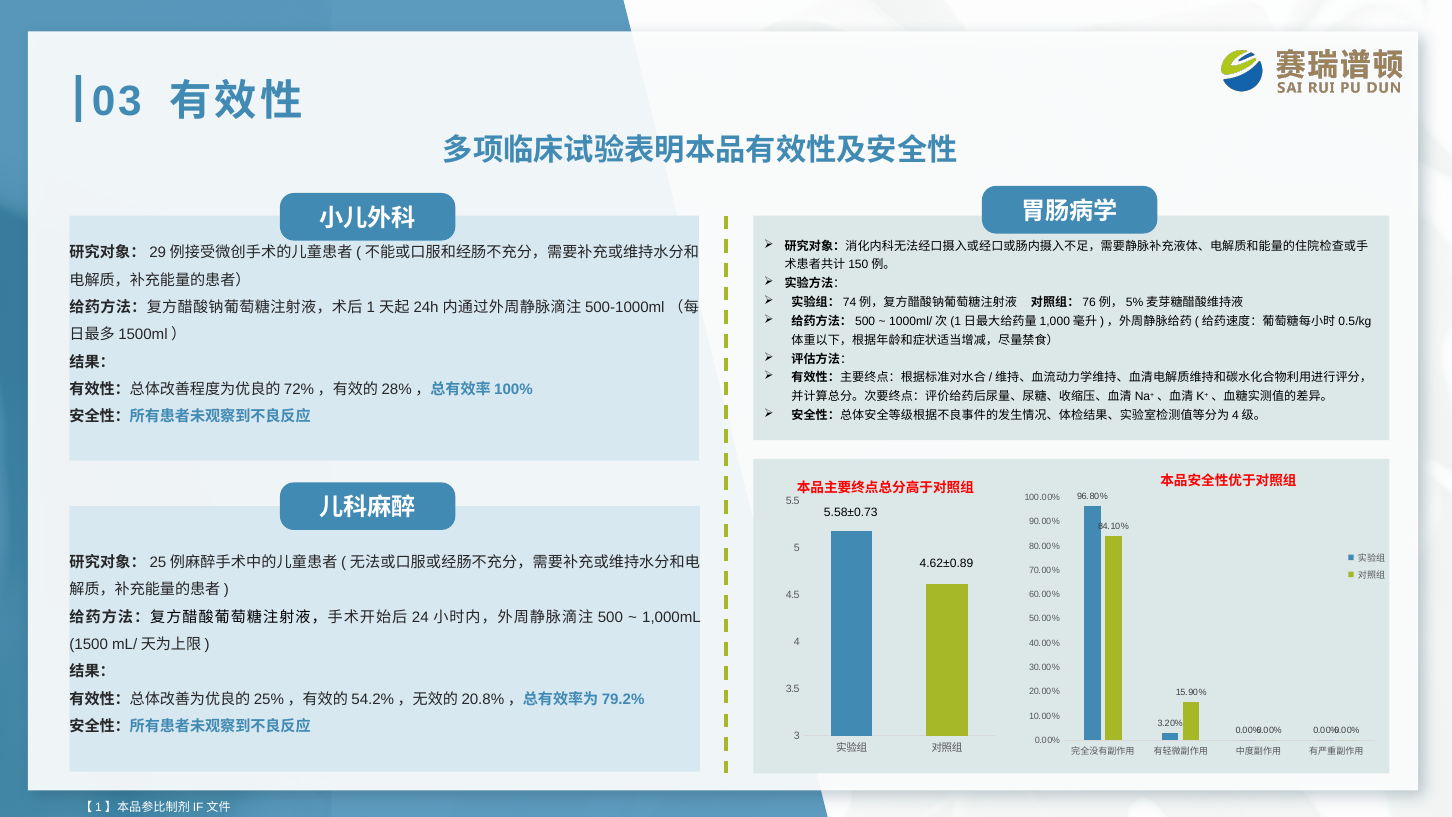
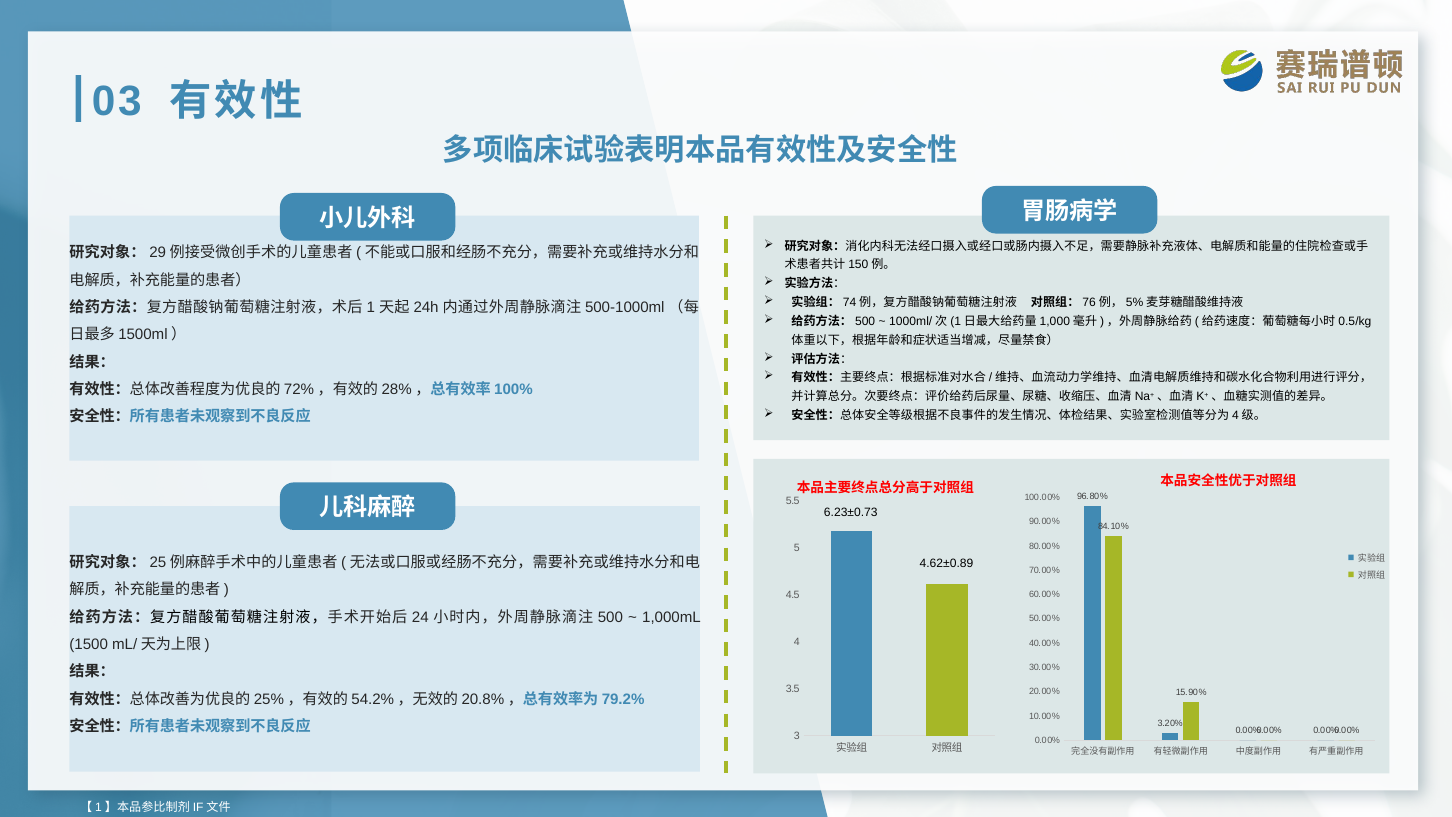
5.58±0.73: 5.58±0.73 -> 6.23±0.73
